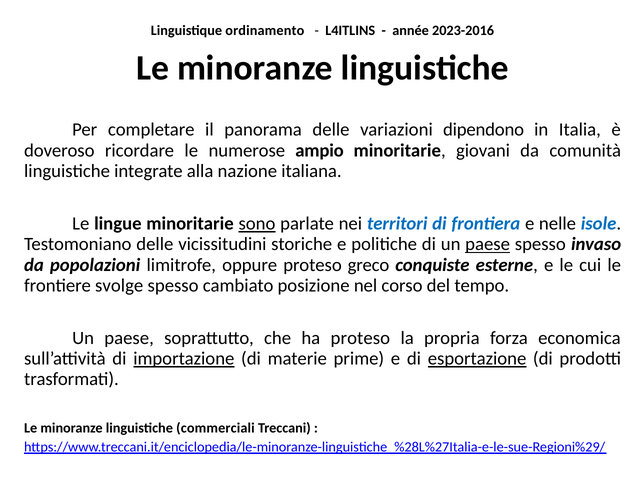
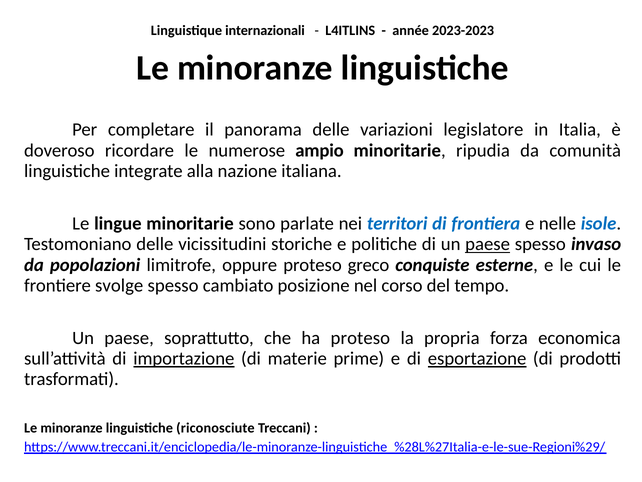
ordinamento: ordinamento -> internazionali
2023-2016: 2023-2016 -> 2023-2023
dipendono: dipendono -> legislatore
giovani: giovani -> ripudia
sono underline: present -> none
commerciali: commerciali -> riconosciute
